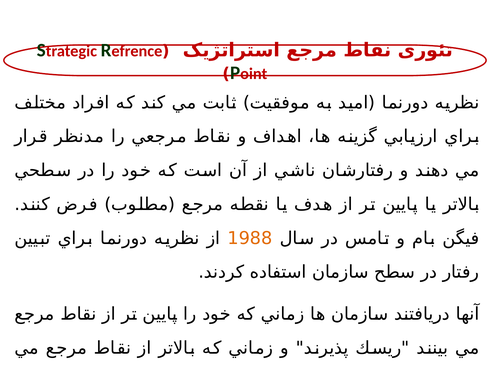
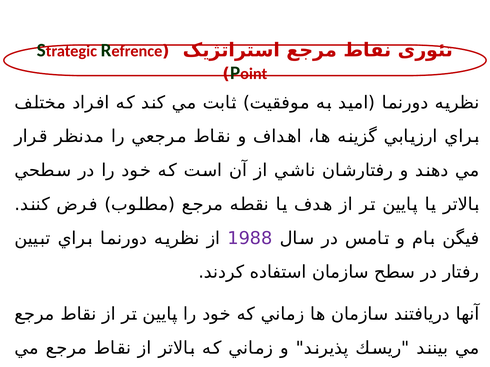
1988 colour: orange -> purple
